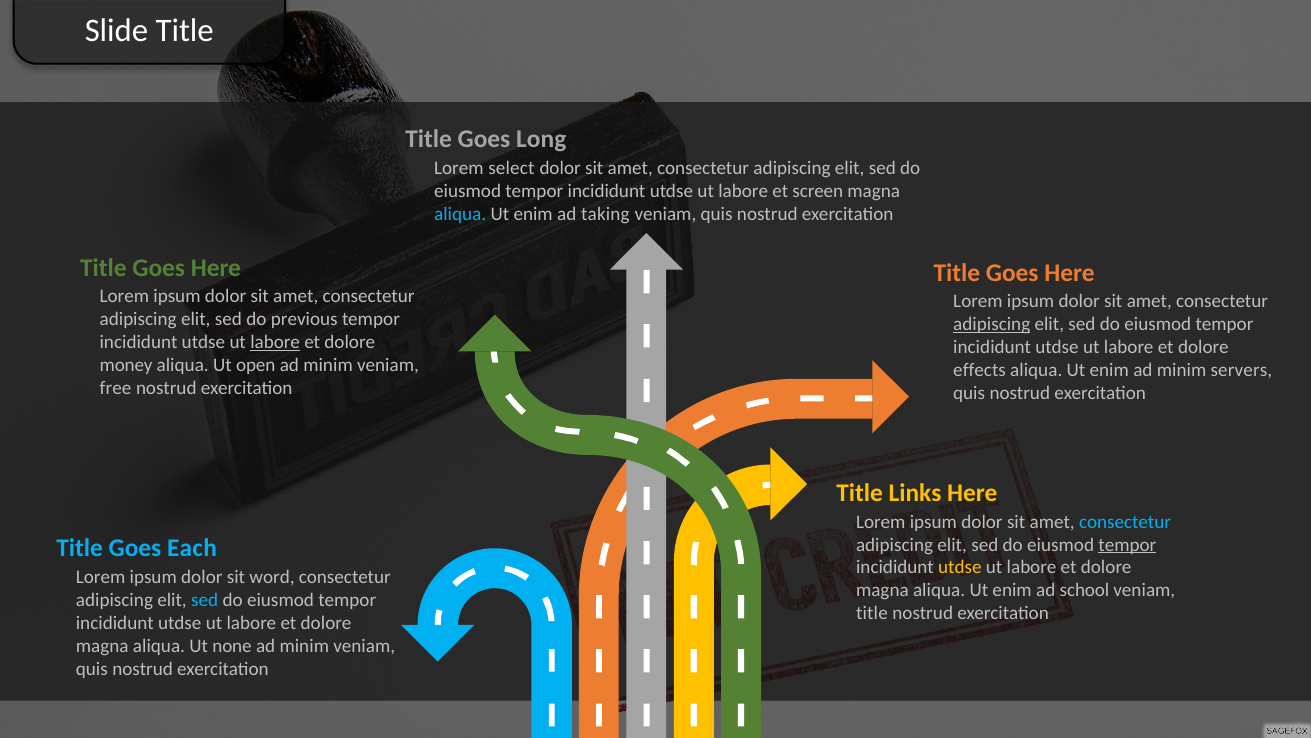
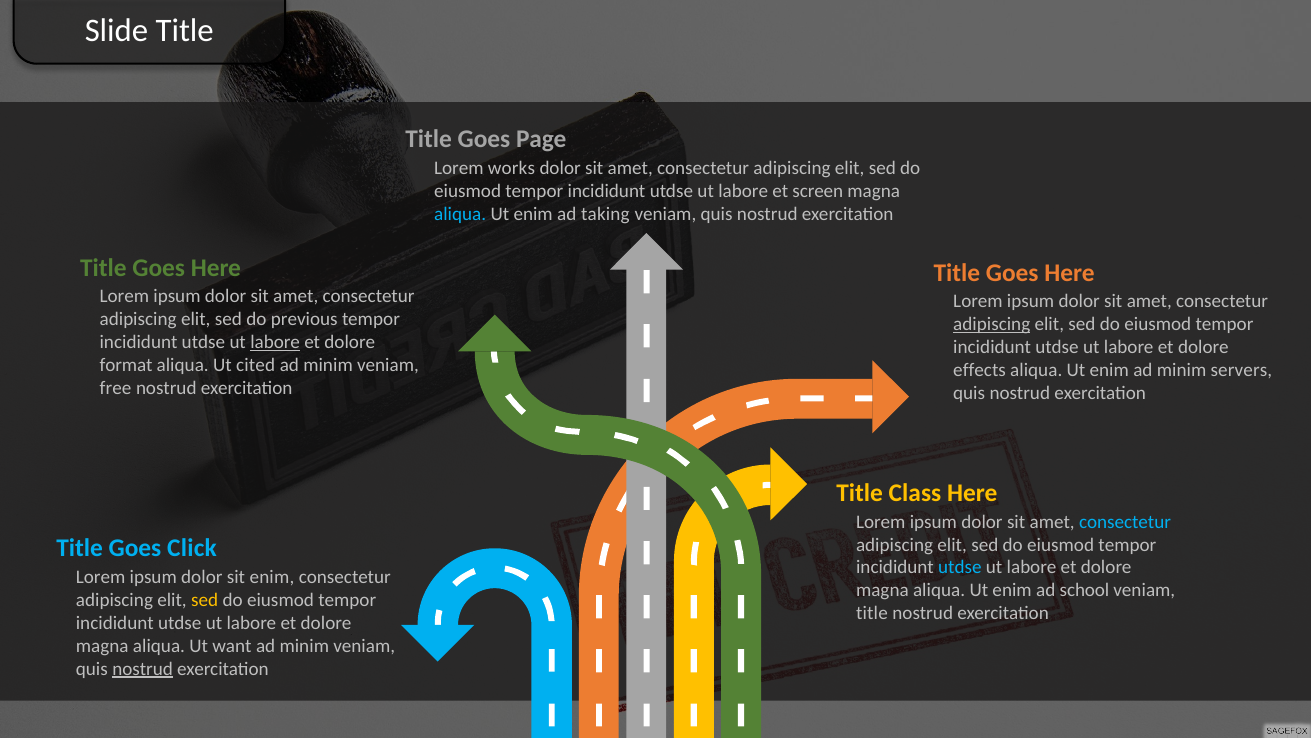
Long: Long -> Page
select: select -> works
money: money -> format
open: open -> cited
Links: Links -> Class
tempor at (1127, 544) underline: present -> none
Each: Each -> Click
utdse at (960, 567) colour: yellow -> light blue
sit word: word -> enim
sed at (205, 599) colour: light blue -> yellow
none: none -> want
nostrud at (143, 668) underline: none -> present
